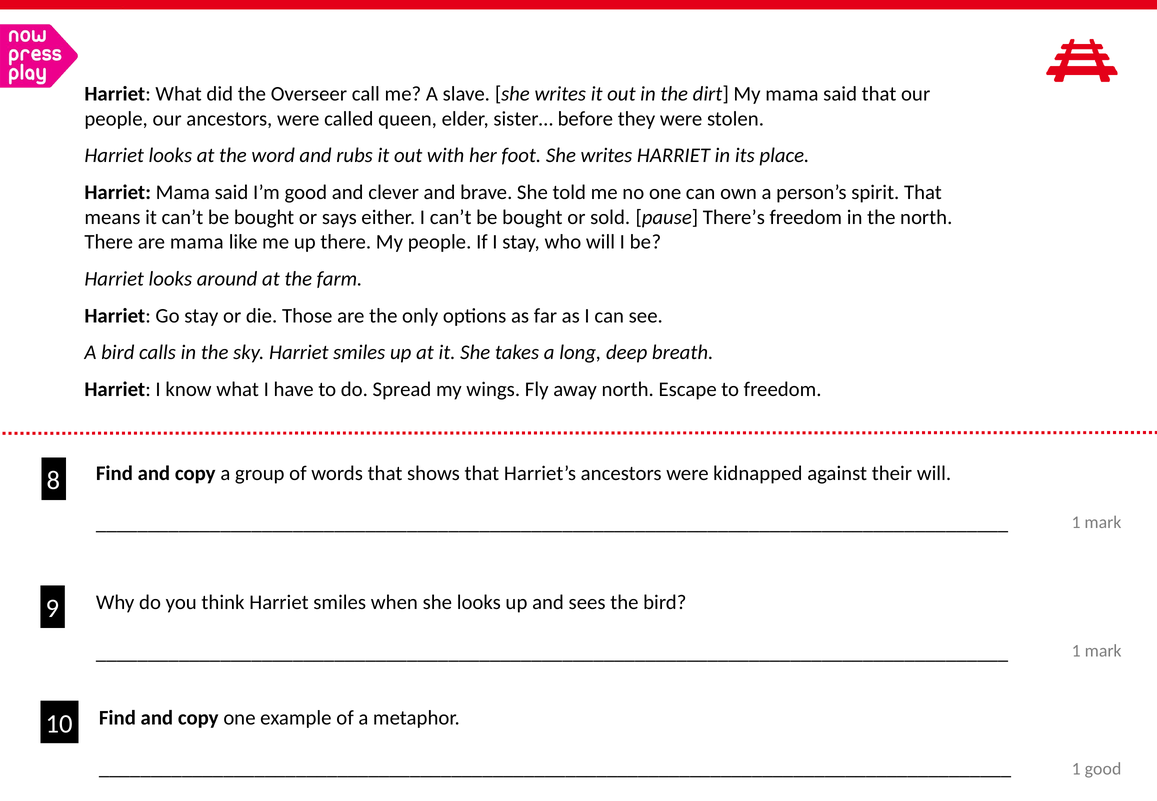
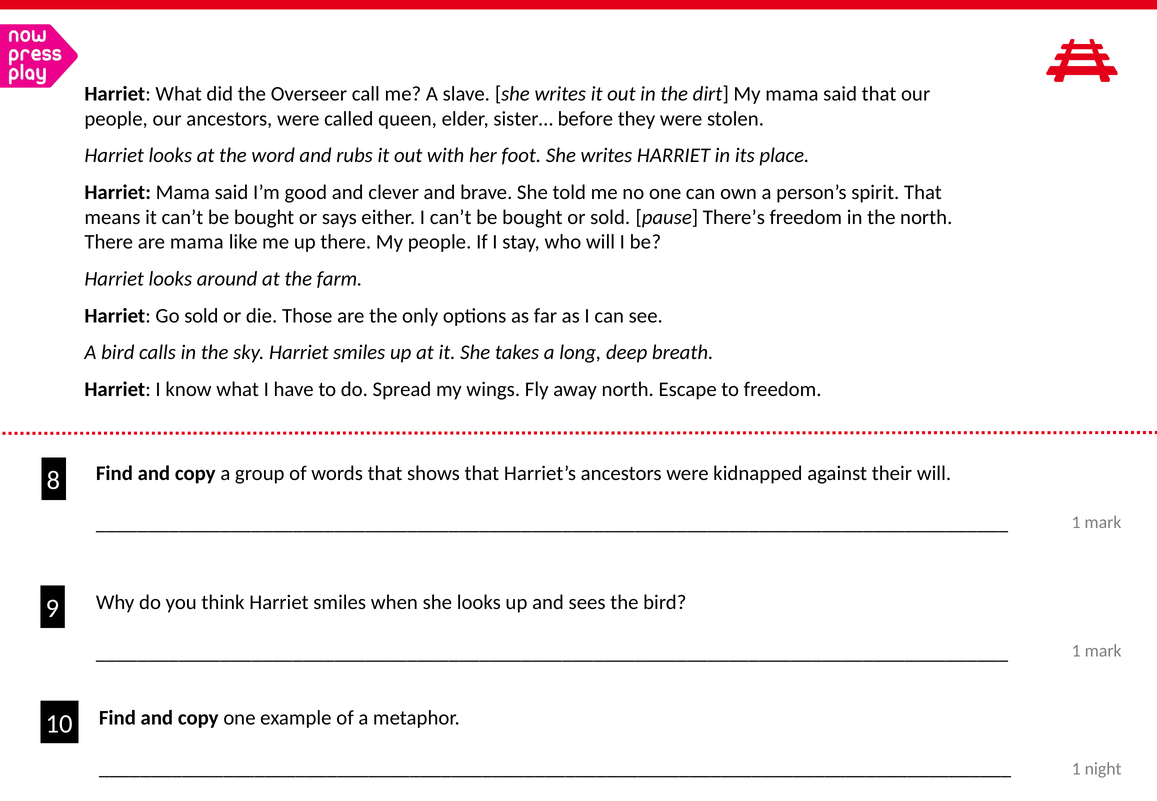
Go stay: stay -> sold
1 good: good -> night
